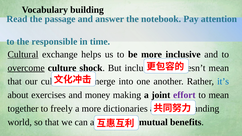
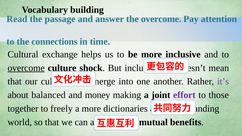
the notebook: notebook -> overcome
responsible: responsible -> connections
Cultural underline: present -> none
it’s colour: blue -> purple
exercises: exercises -> balanced
to mean: mean -> those
